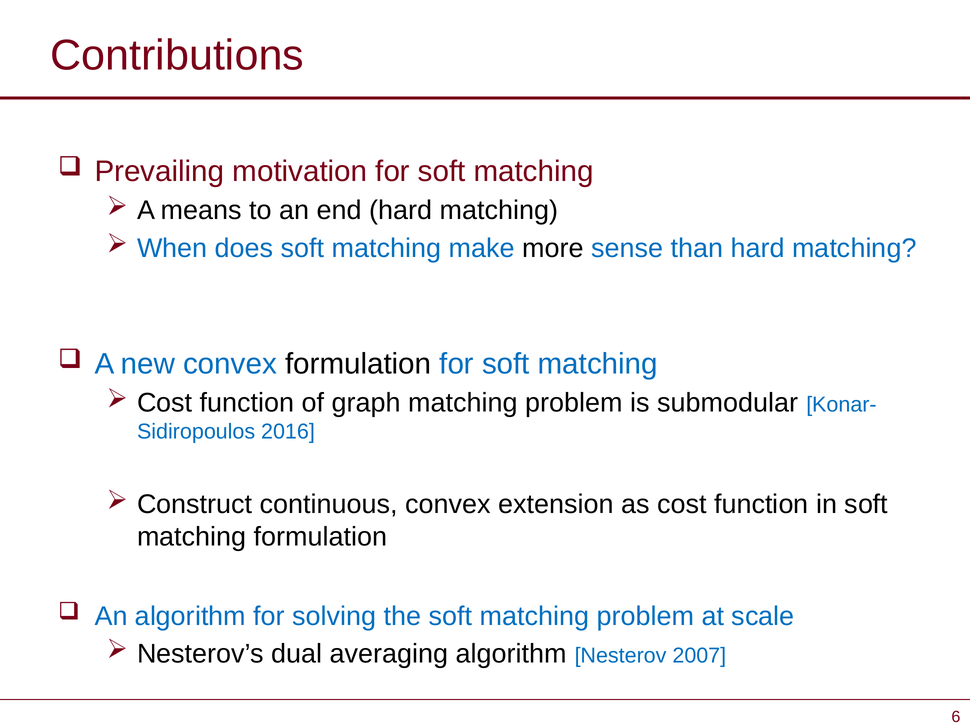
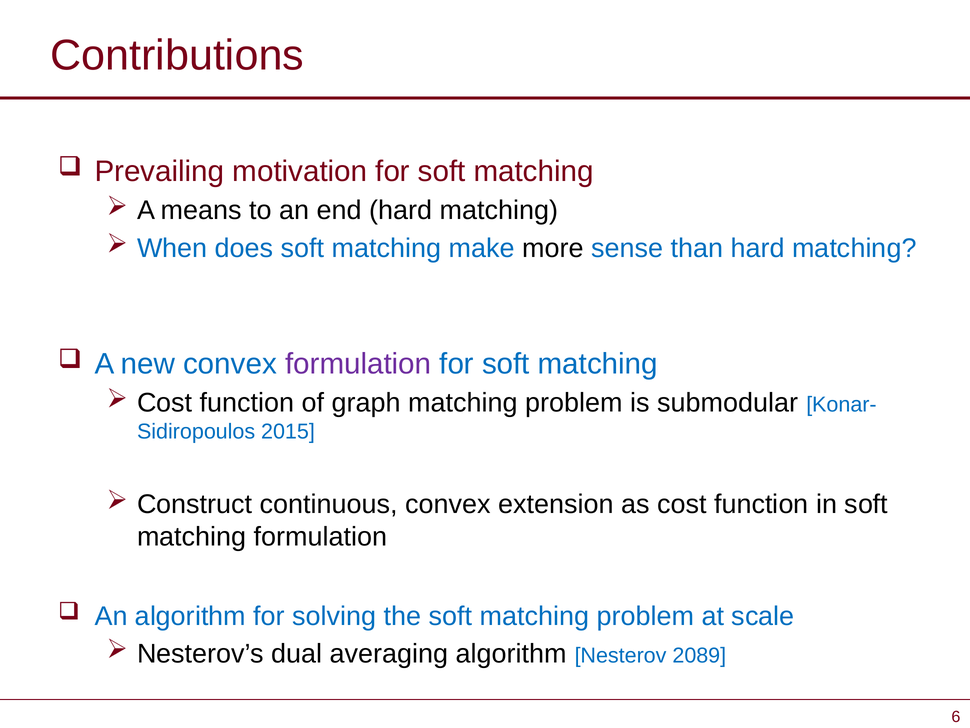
formulation at (358, 364) colour: black -> purple
2016: 2016 -> 2015
2007: 2007 -> 2089
